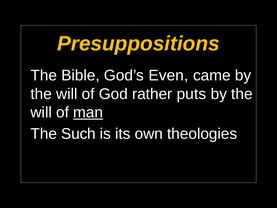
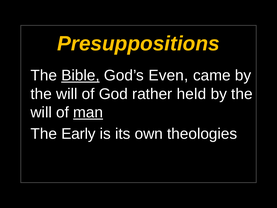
Bible underline: none -> present
puts: puts -> held
Such: Such -> Early
